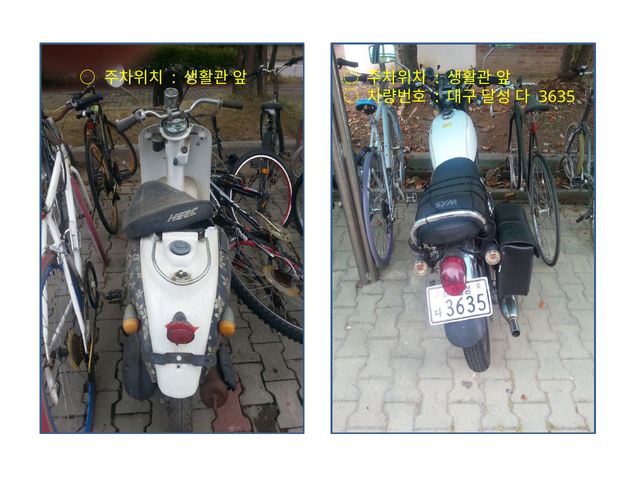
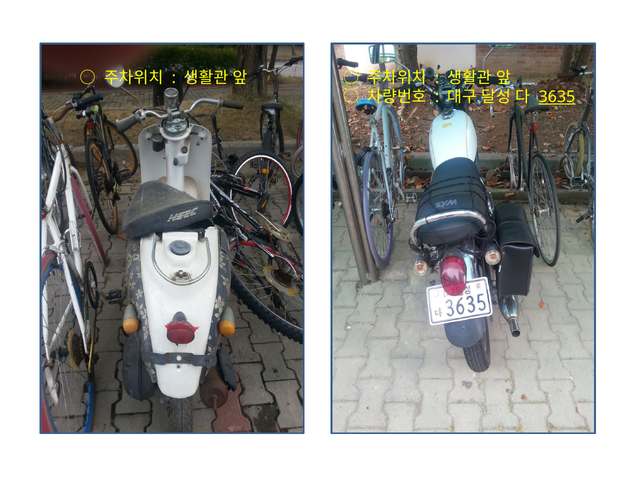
3635 underline: none -> present
